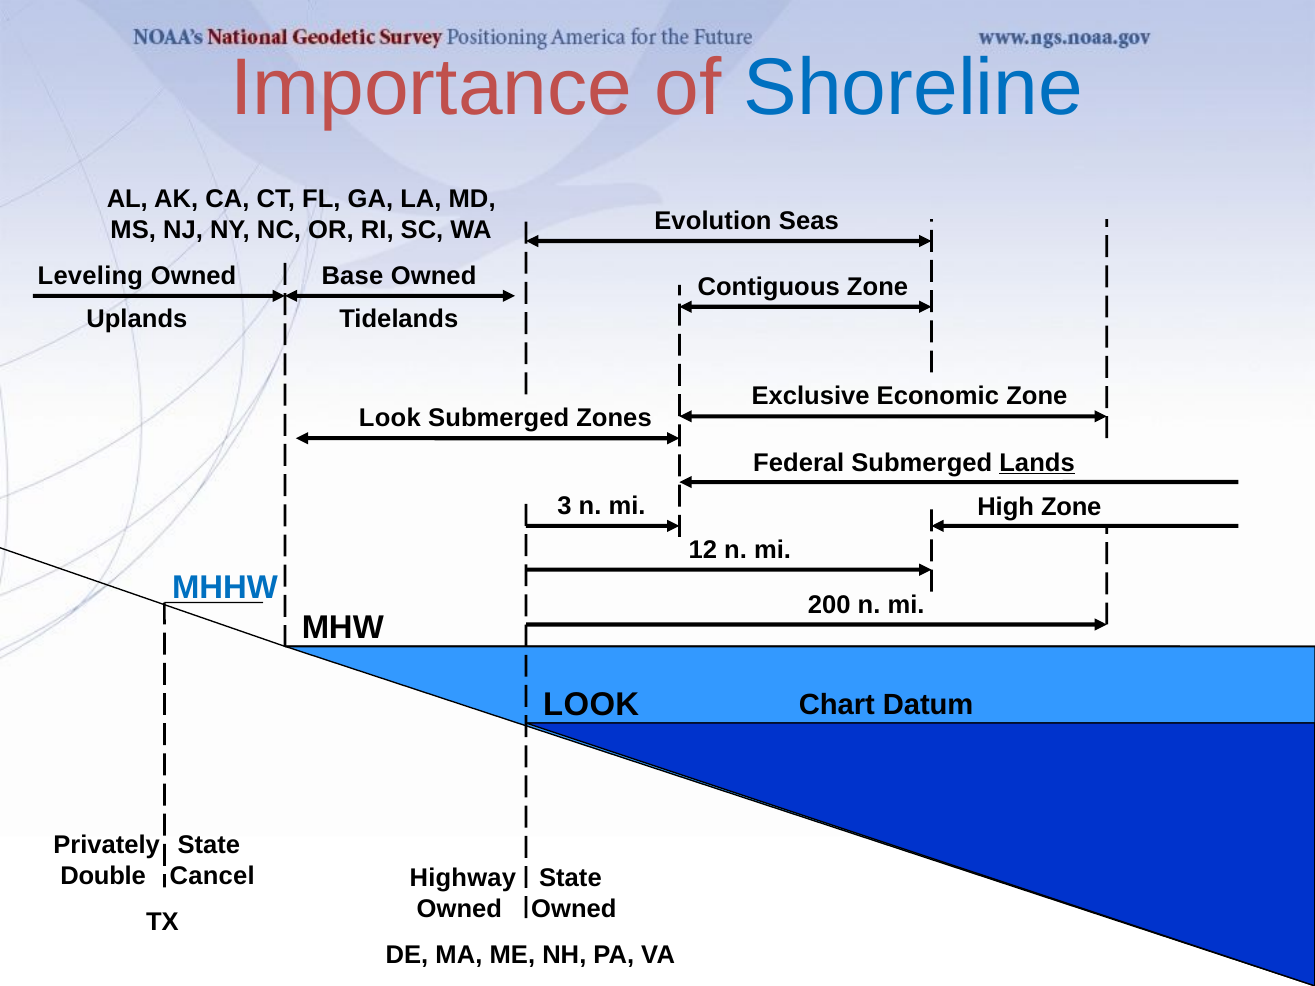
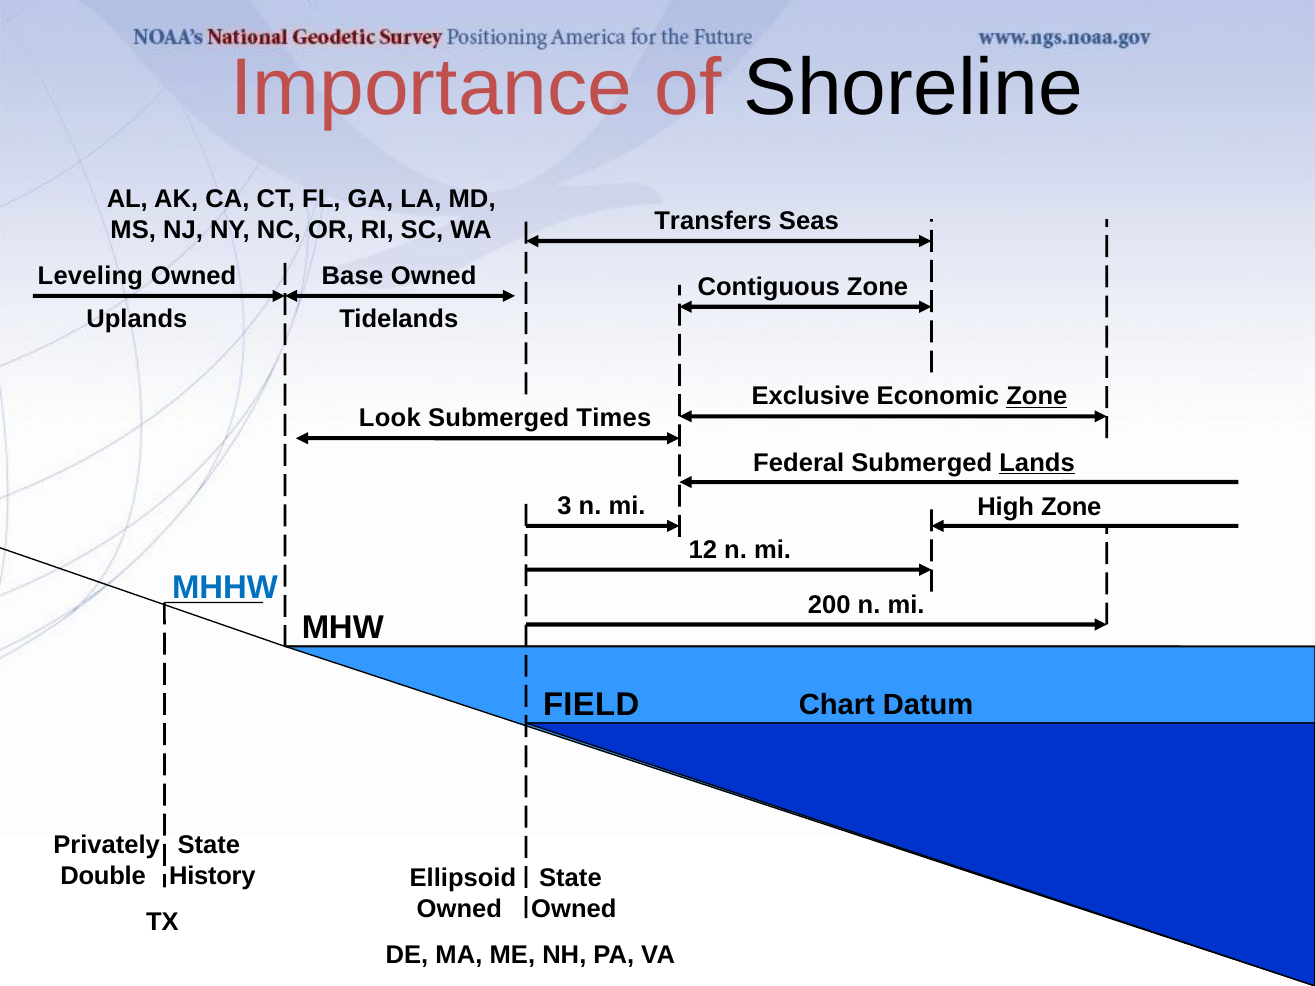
Shoreline colour: blue -> black
Evolution: Evolution -> Transfers
Zone at (1037, 397) underline: none -> present
Zones: Zones -> Times
LOOK at (591, 705): LOOK -> FIELD
Cancel: Cancel -> History
Highway: Highway -> Ellipsoid
